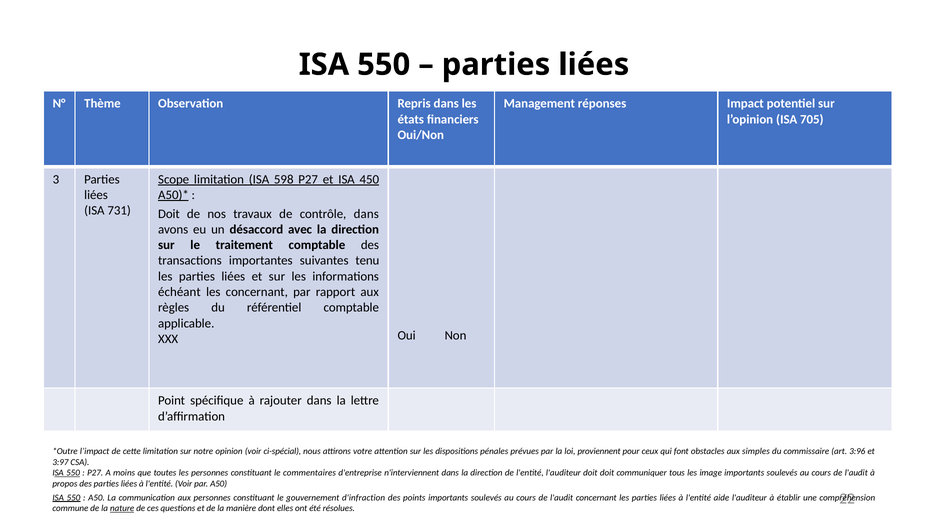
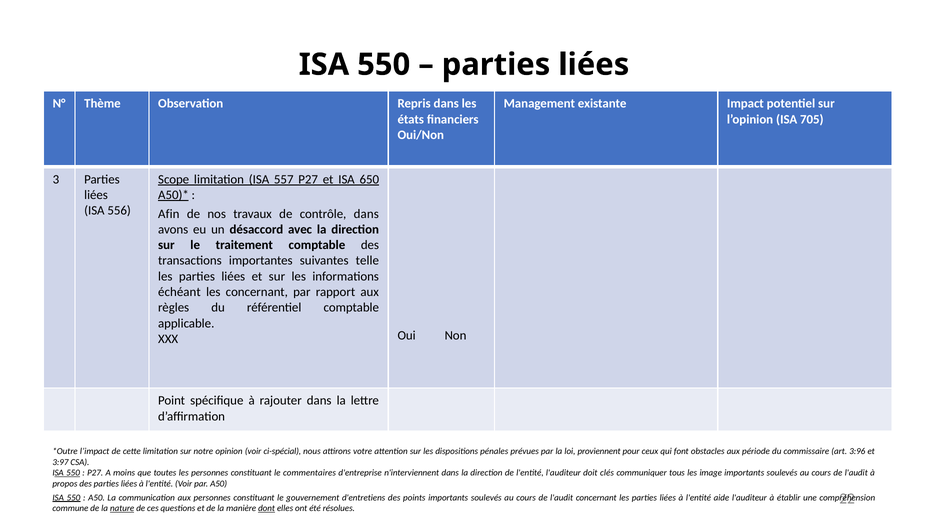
réponses: réponses -> existante
598: 598 -> 557
450: 450 -> 650
731: 731 -> 556
Doit at (169, 214): Doit -> Afin
tenu: tenu -> telle
simples: simples -> période
doit doit: doit -> clés
d'infraction: d'infraction -> d'entretiens
dont underline: none -> present
